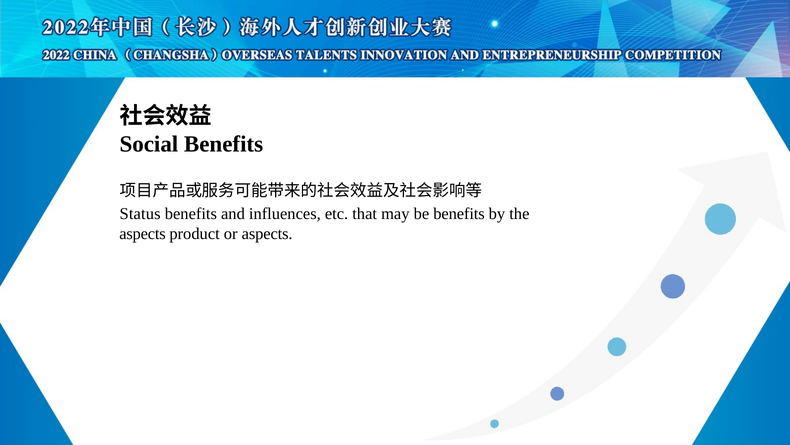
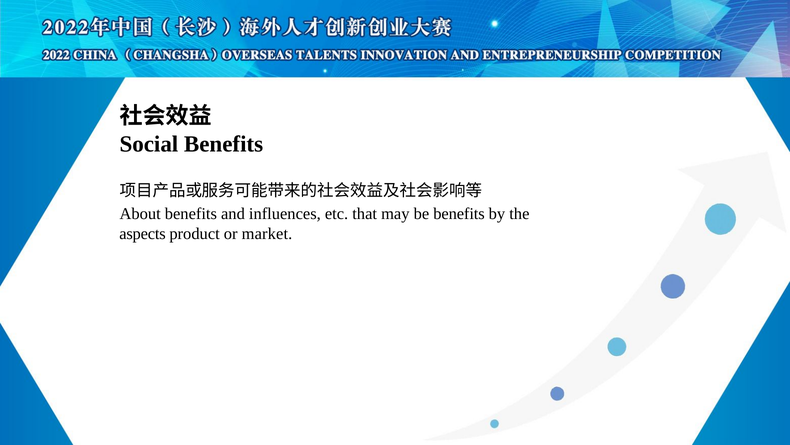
Status: Status -> About
or aspects: aspects -> market
